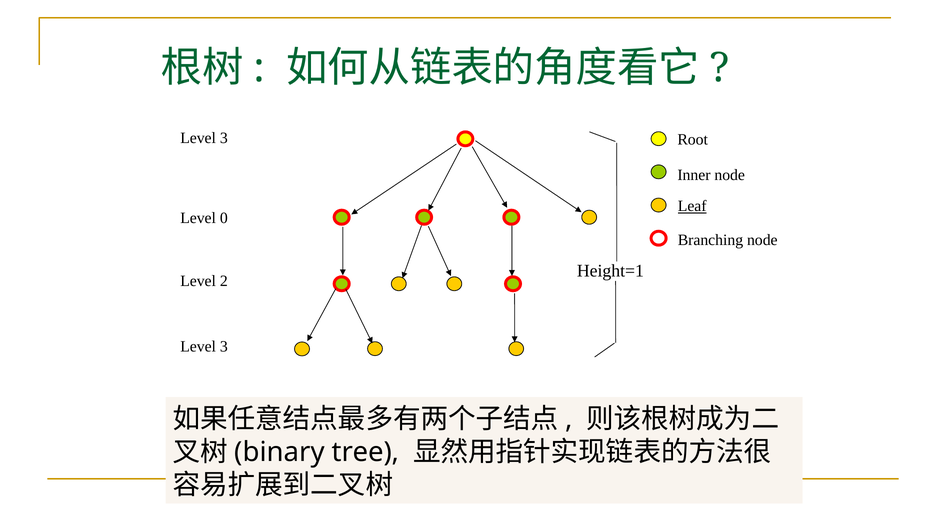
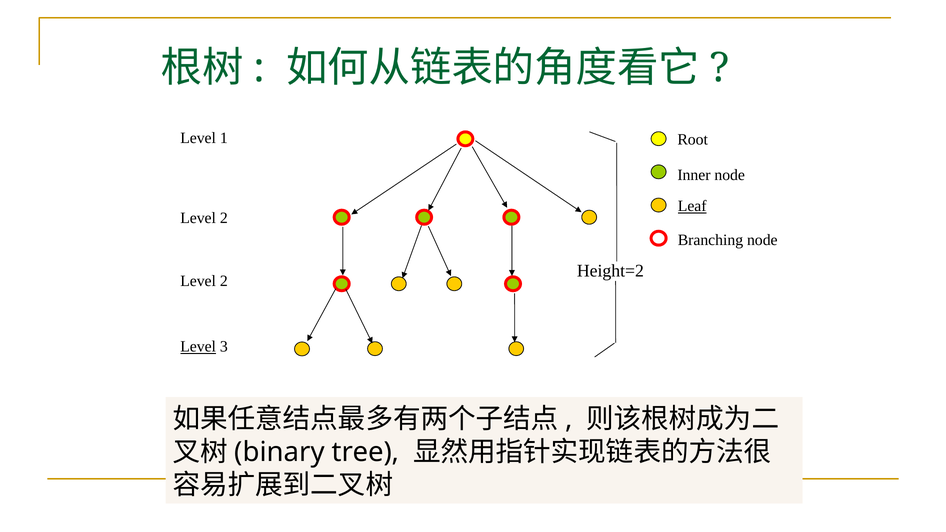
3 at (224, 138): 3 -> 1
0 at (224, 218): 0 -> 2
Height=1: Height=1 -> Height=2
Level at (198, 347) underline: none -> present
